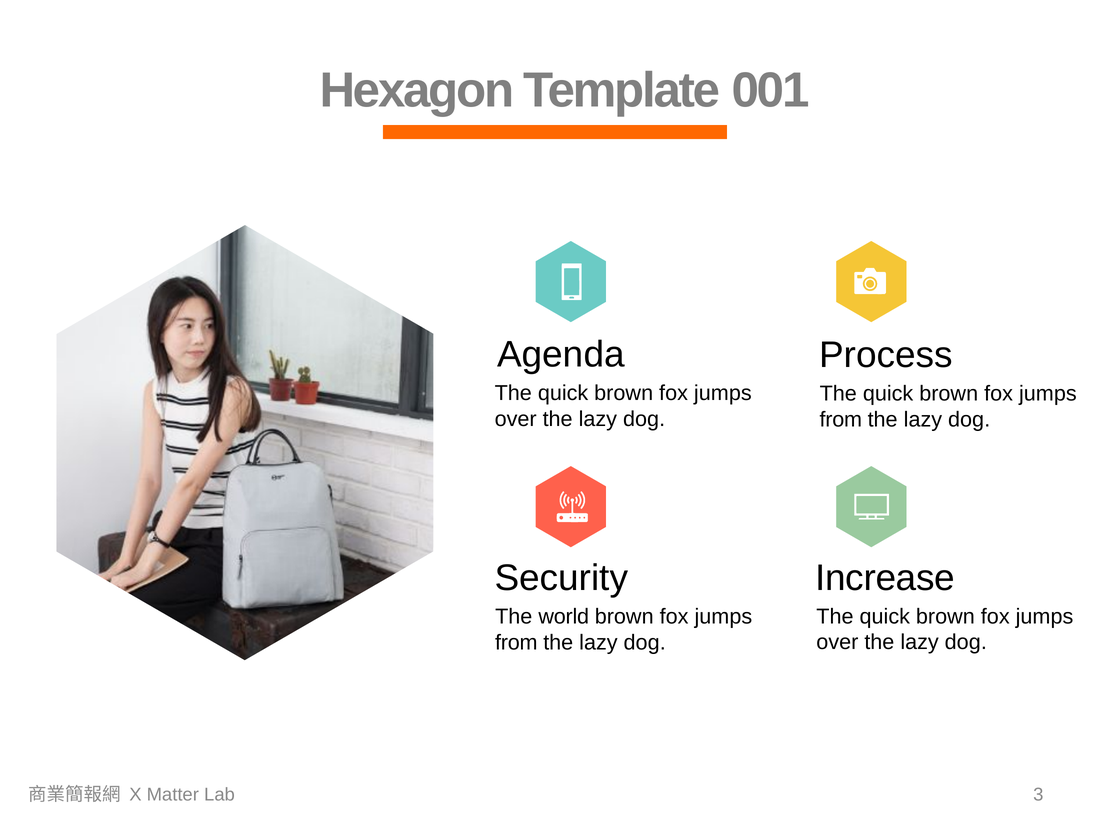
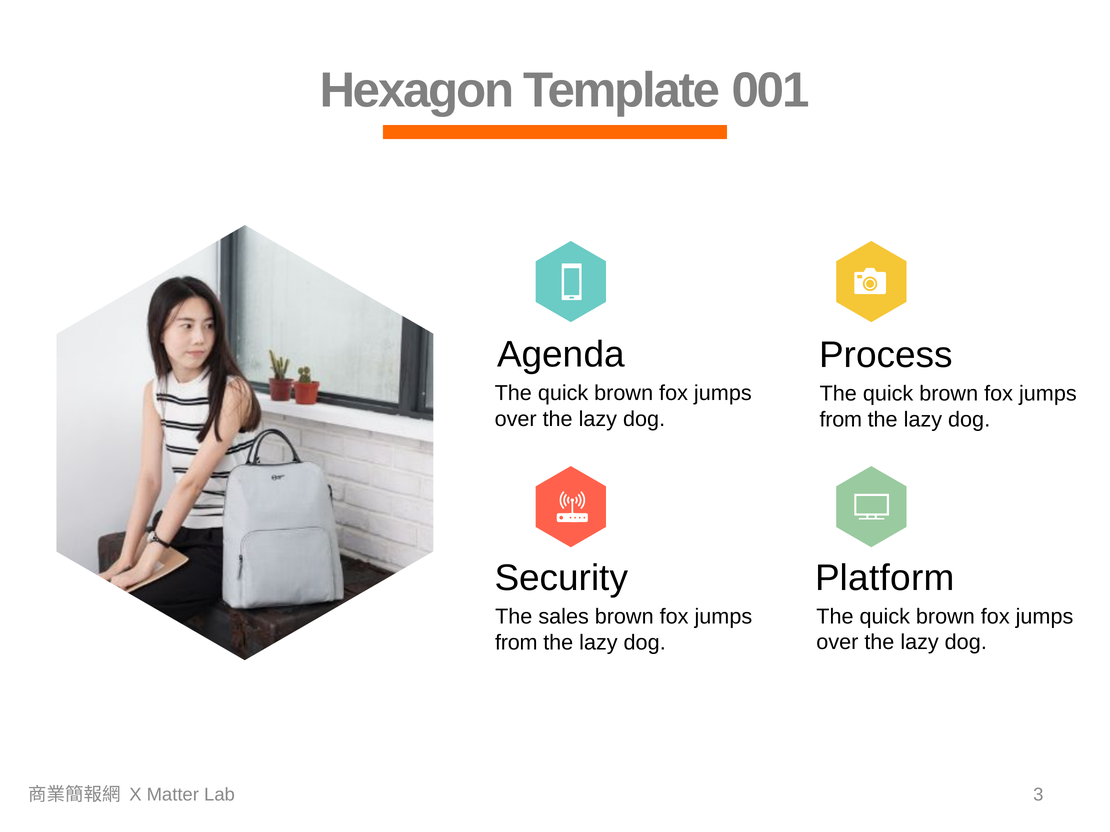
Increase: Increase -> Platform
world: world -> sales
